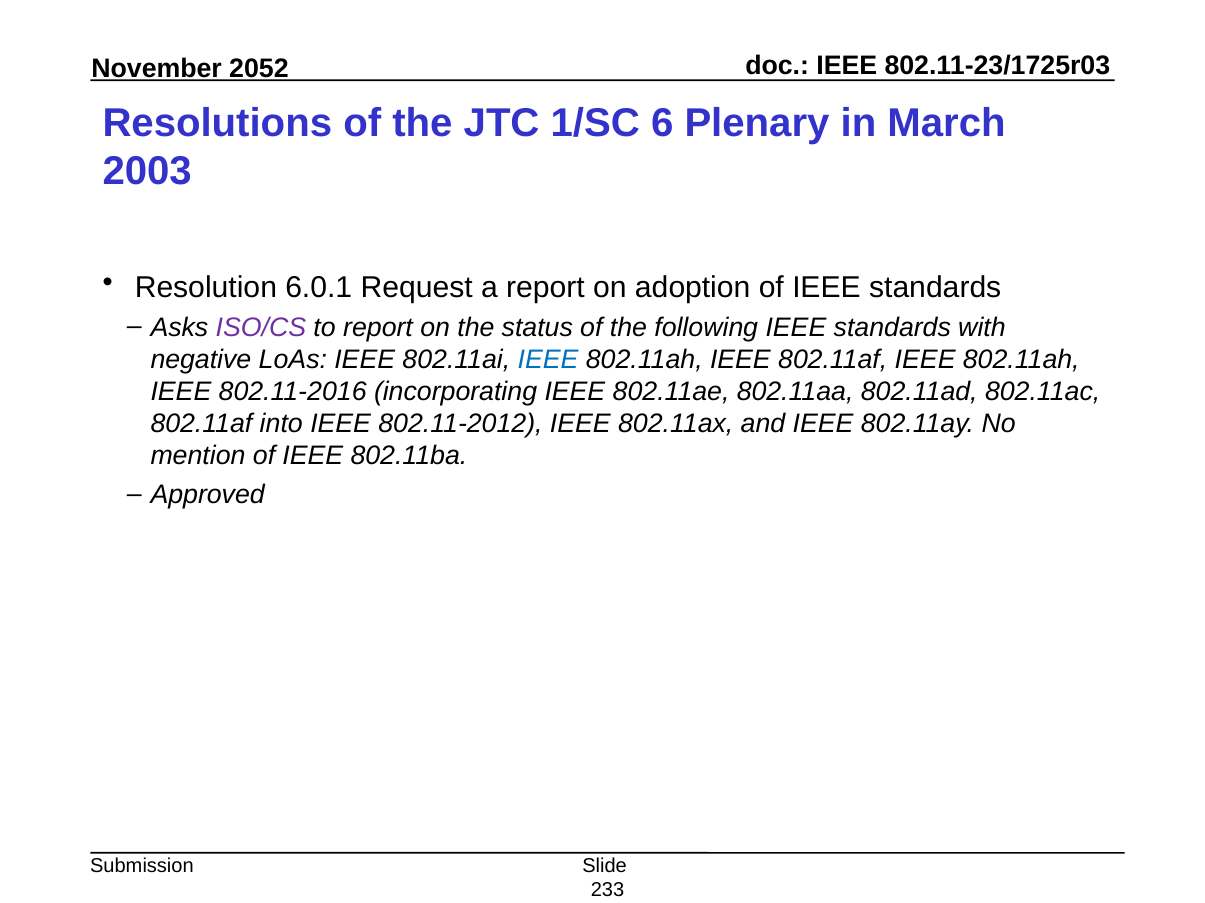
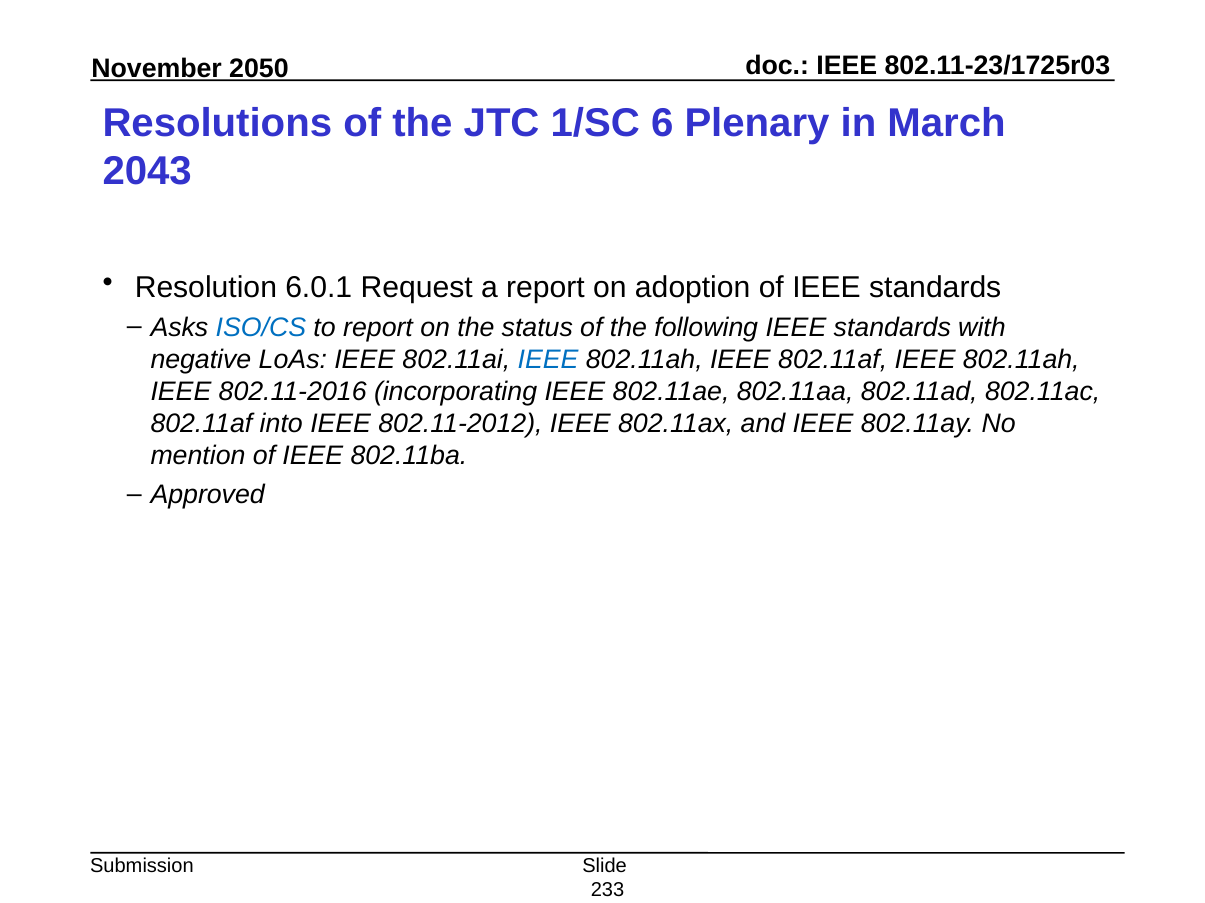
2052: 2052 -> 2050
2003: 2003 -> 2043
ISO/CS colour: purple -> blue
